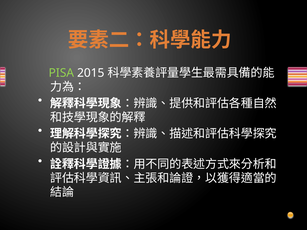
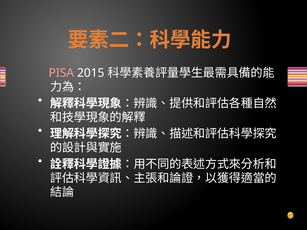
PISA colour: light green -> pink
